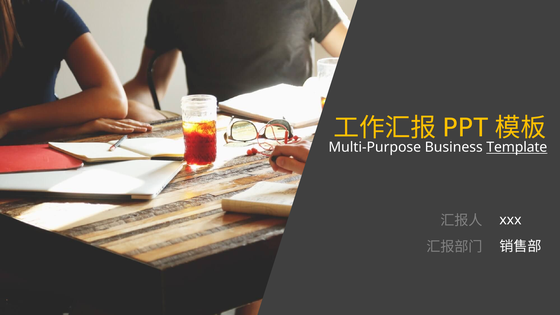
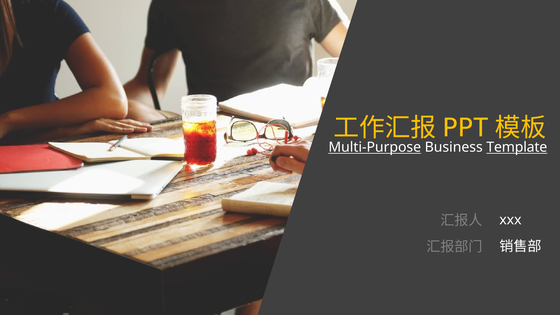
Multi-Purpose underline: none -> present
